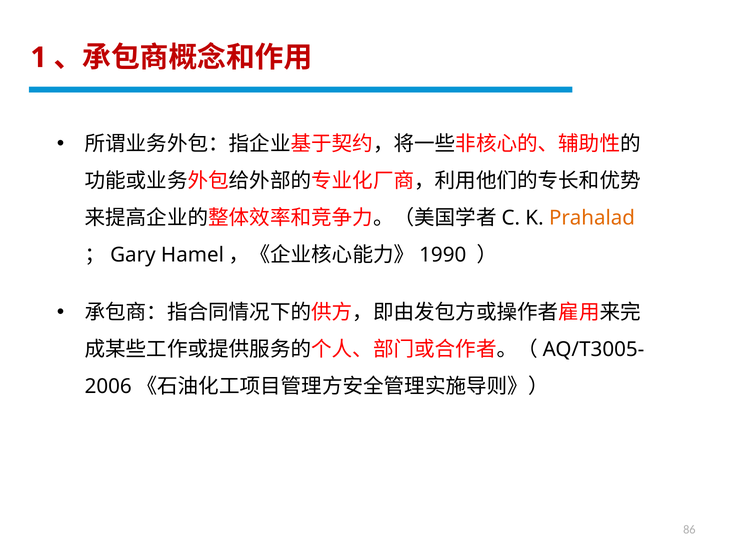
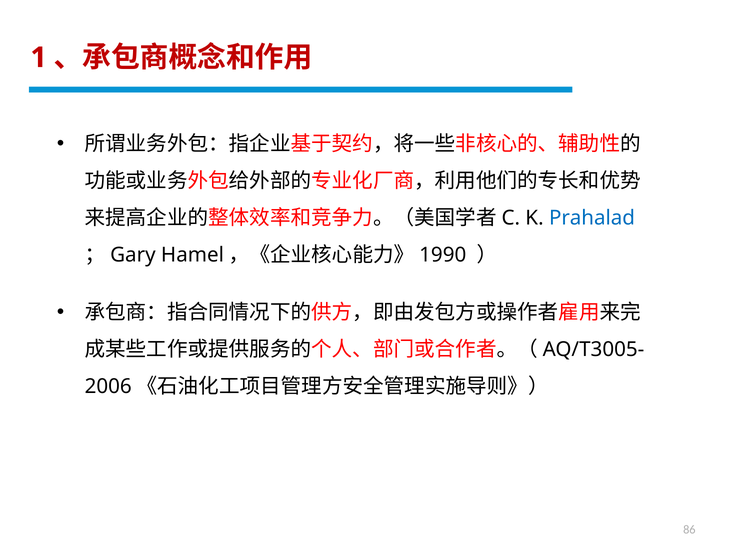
Prahalad colour: orange -> blue
